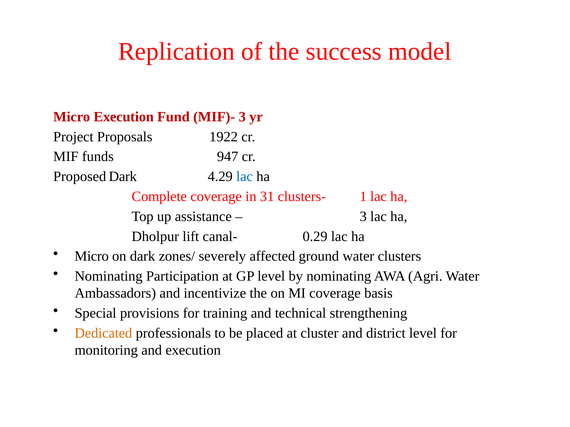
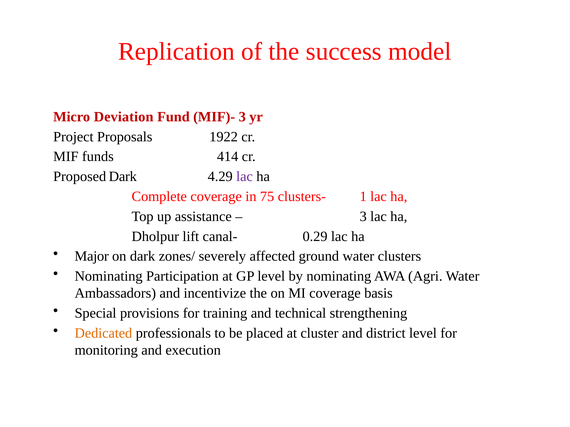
Micro Execution: Execution -> Deviation
947: 947 -> 414
lac at (245, 177) colour: blue -> purple
31: 31 -> 75
Micro at (92, 257): Micro -> Major
